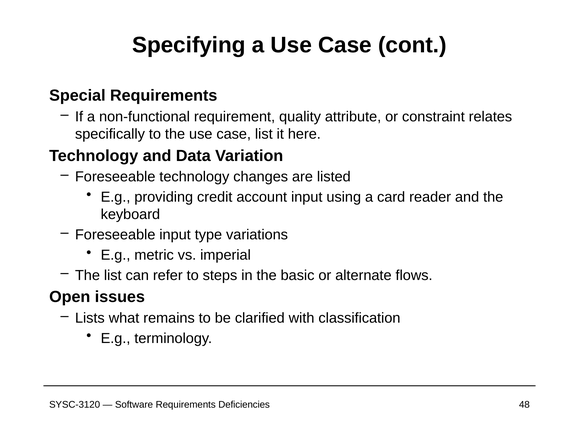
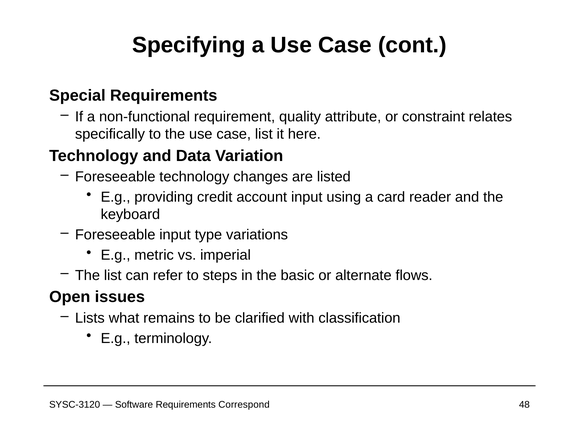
Deficiencies: Deficiencies -> Correspond
